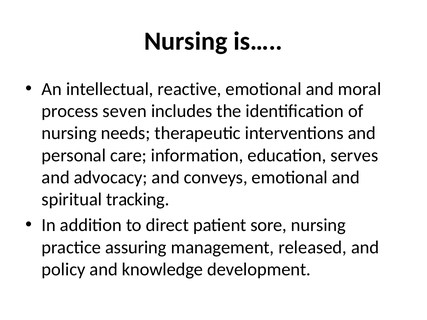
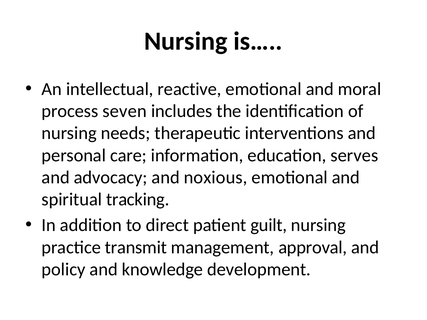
conveys: conveys -> noxious
sore: sore -> guilt
assuring: assuring -> transmit
released: released -> approval
